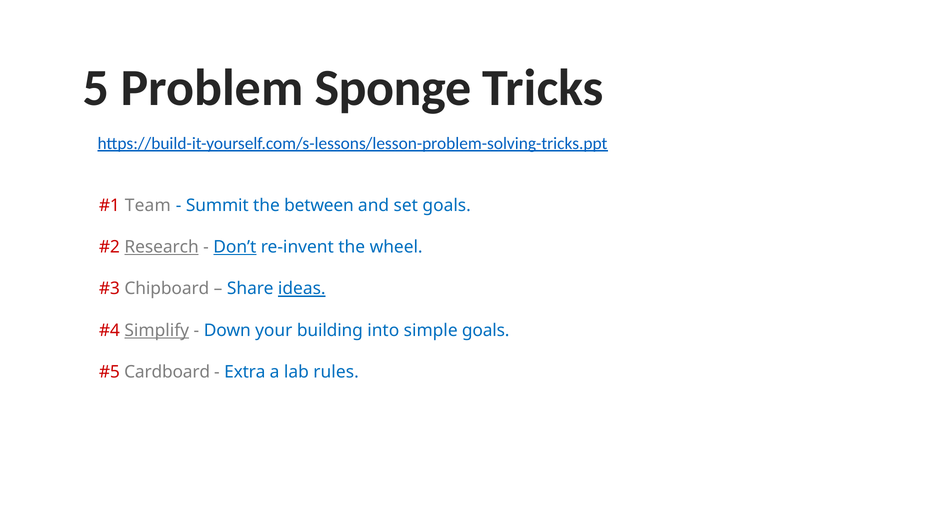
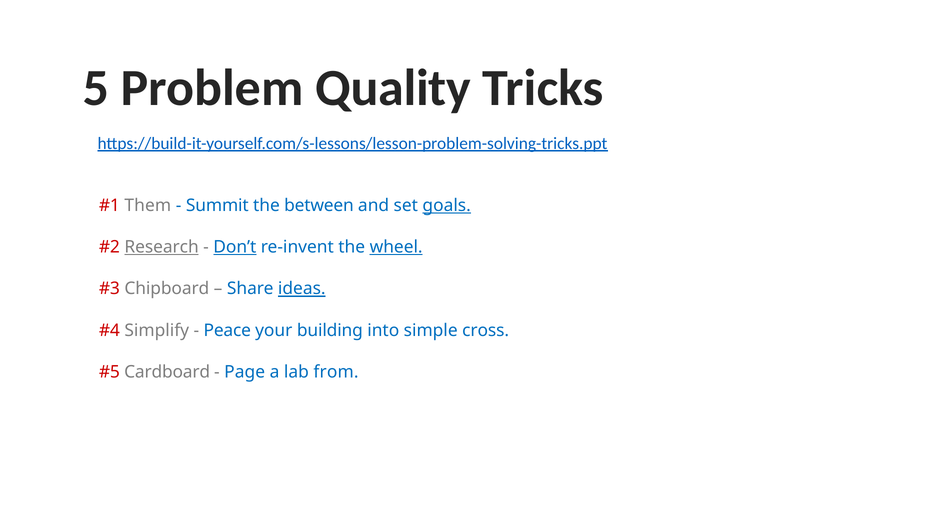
Sponge: Sponge -> Quality
Team: Team -> Them
goals at (447, 205) underline: none -> present
wheel underline: none -> present
Simplify underline: present -> none
Down: Down -> Peace
simple goals: goals -> cross
Extra: Extra -> Page
rules: rules -> from
